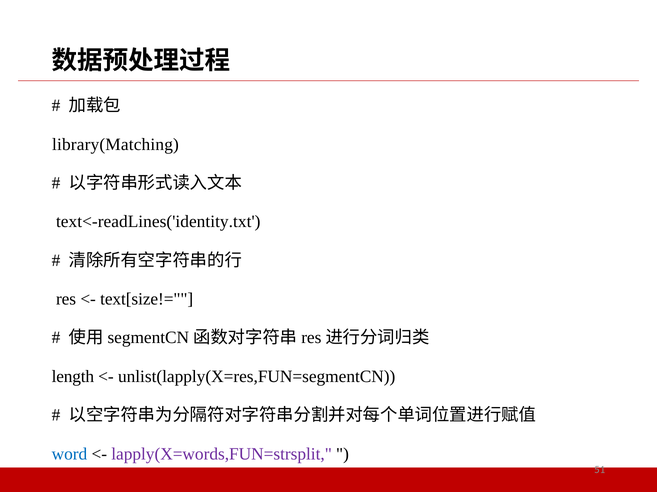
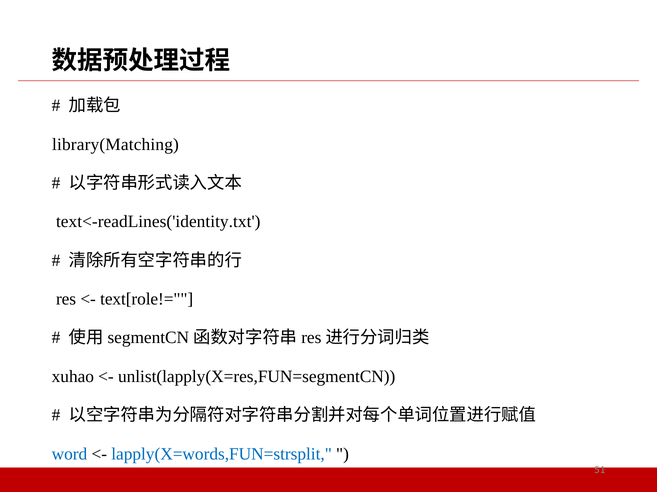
text[size!=: text[size!= -> text[role!=
length: length -> xuhao
lapply(X=words,FUN=strsplit colour: purple -> blue
